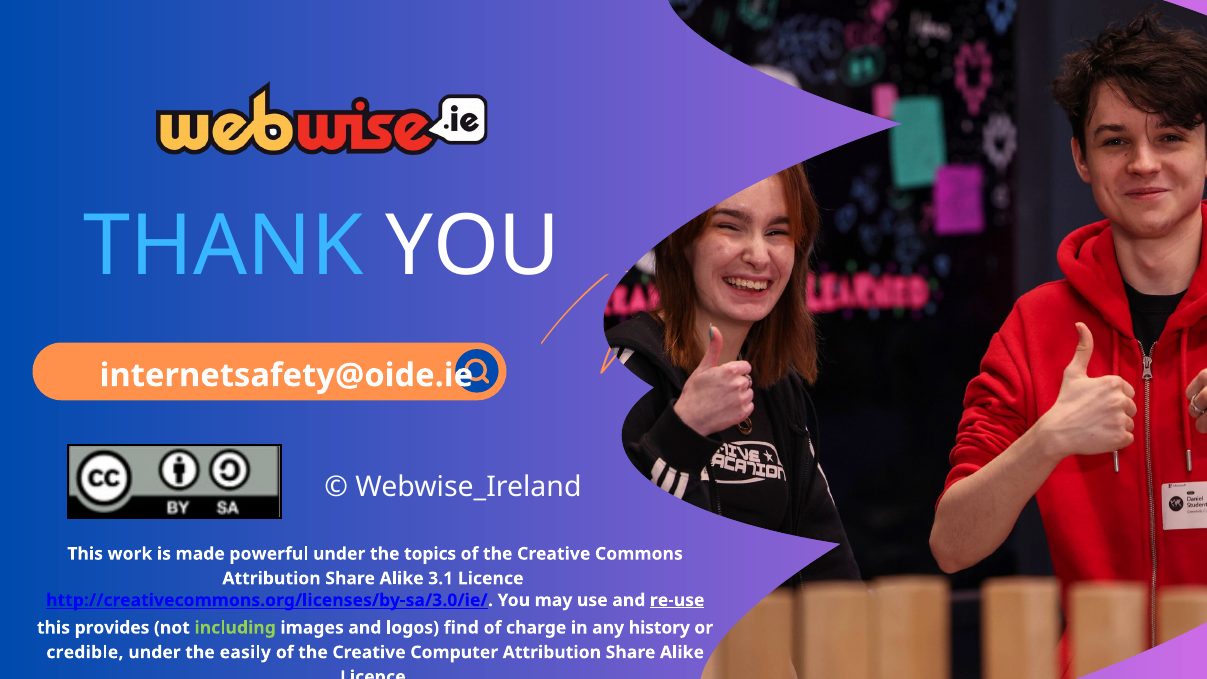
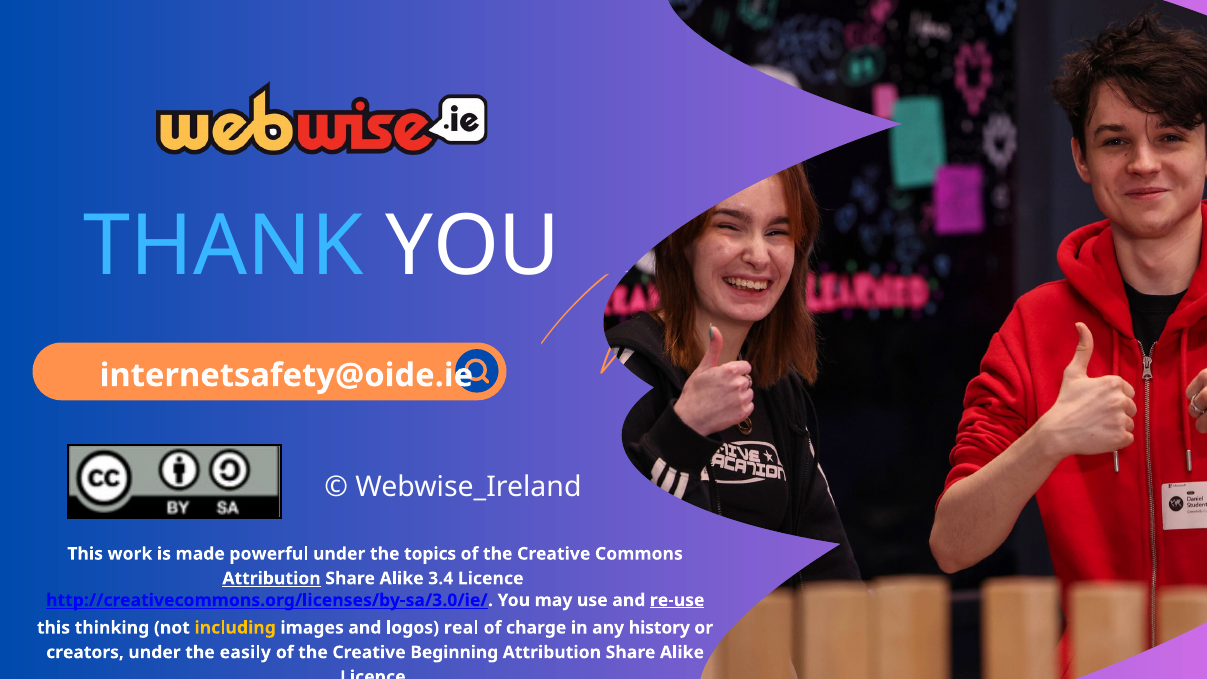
Attribution at (272, 578) underline: none -> present
3.1: 3.1 -> 3.4
provides: provides -> thinking
including colour: light green -> yellow
find: find -> real
credible: credible -> creators
Computer: Computer -> Beginning
